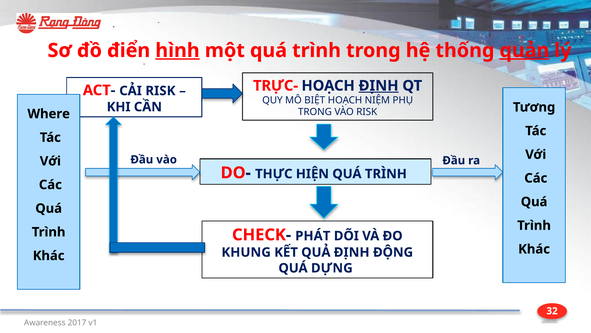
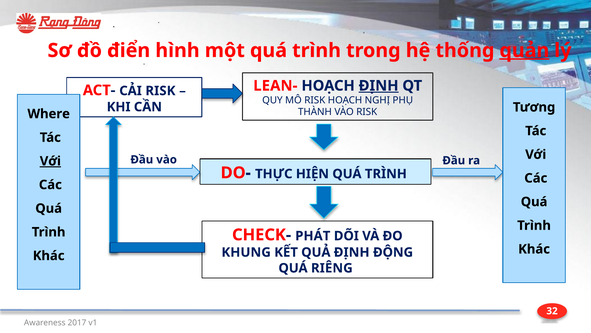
hình underline: present -> none
TRỰC-: TRỰC- -> LEAN-
MÔ BIỆT: BIỆT -> RISK
NIỆM: NIỆM -> NGHỊ
TRONG at (315, 112): TRONG -> THÀNH
Với at (50, 161) underline: none -> present
DỰNG: DỰNG -> RIÊNG
